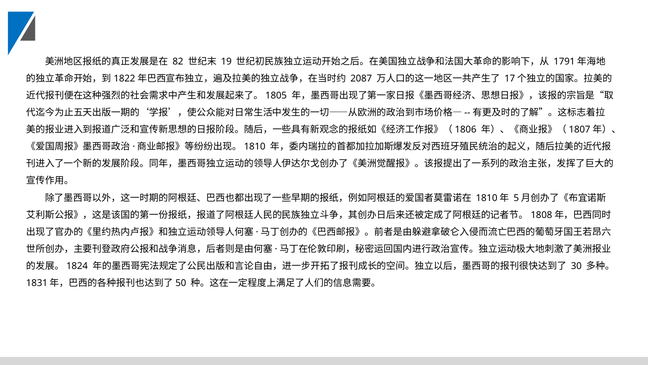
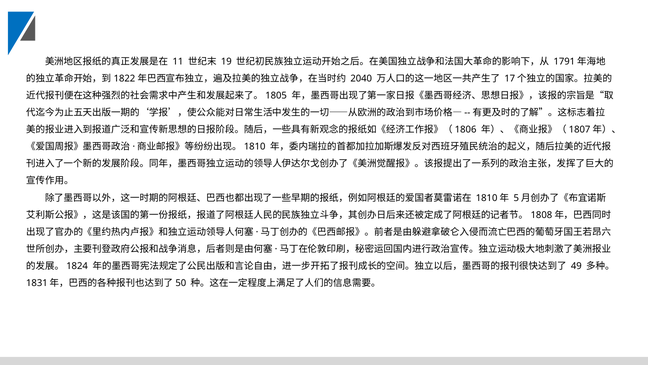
82: 82 -> 11
2087: 2087 -> 2040
30: 30 -> 49
